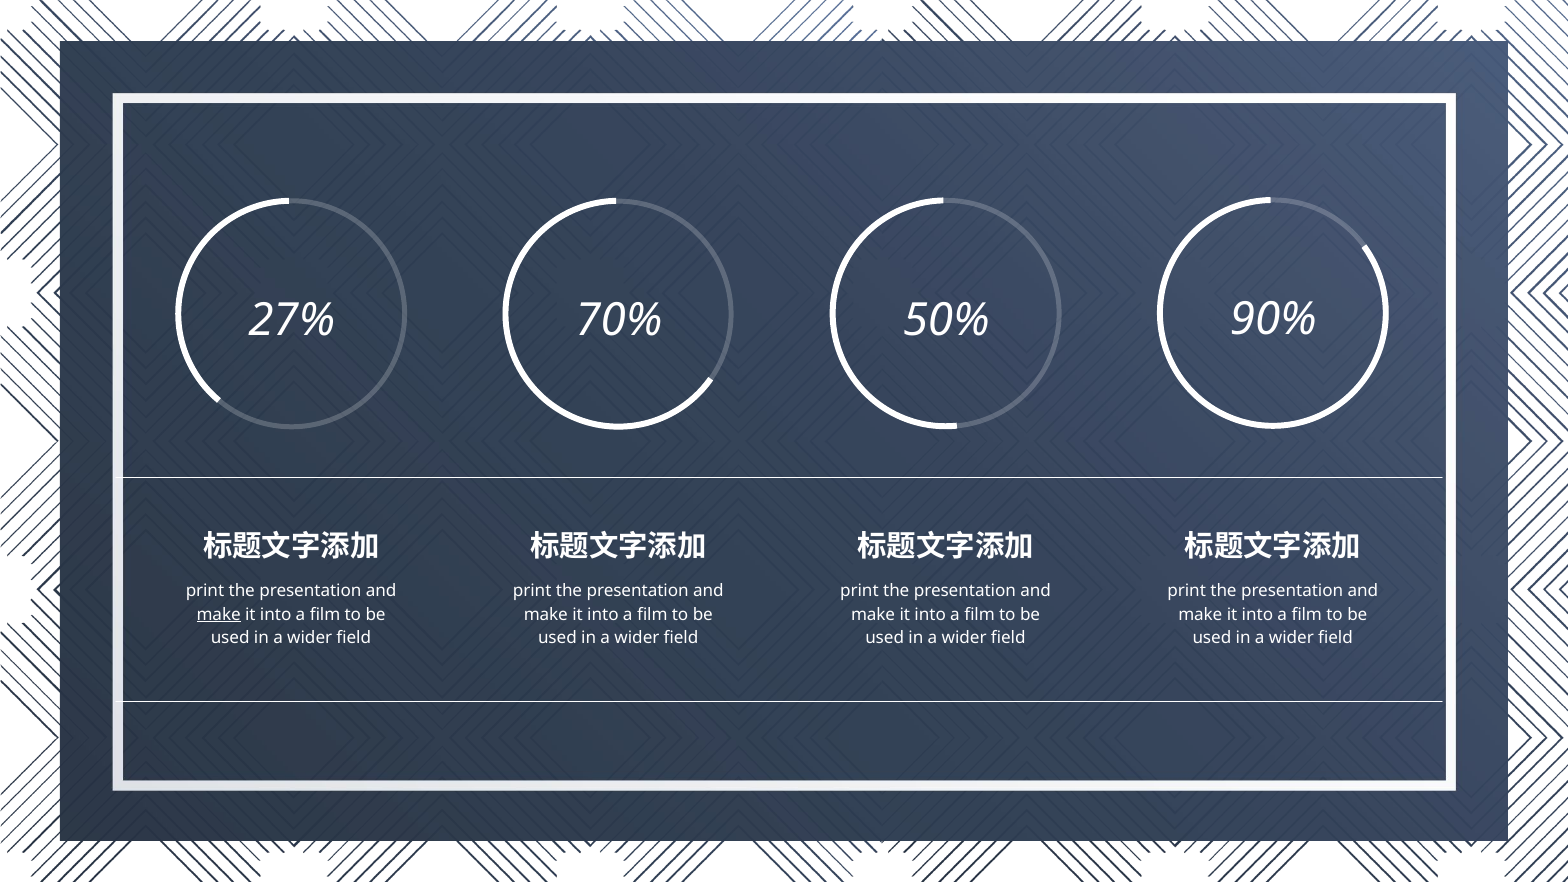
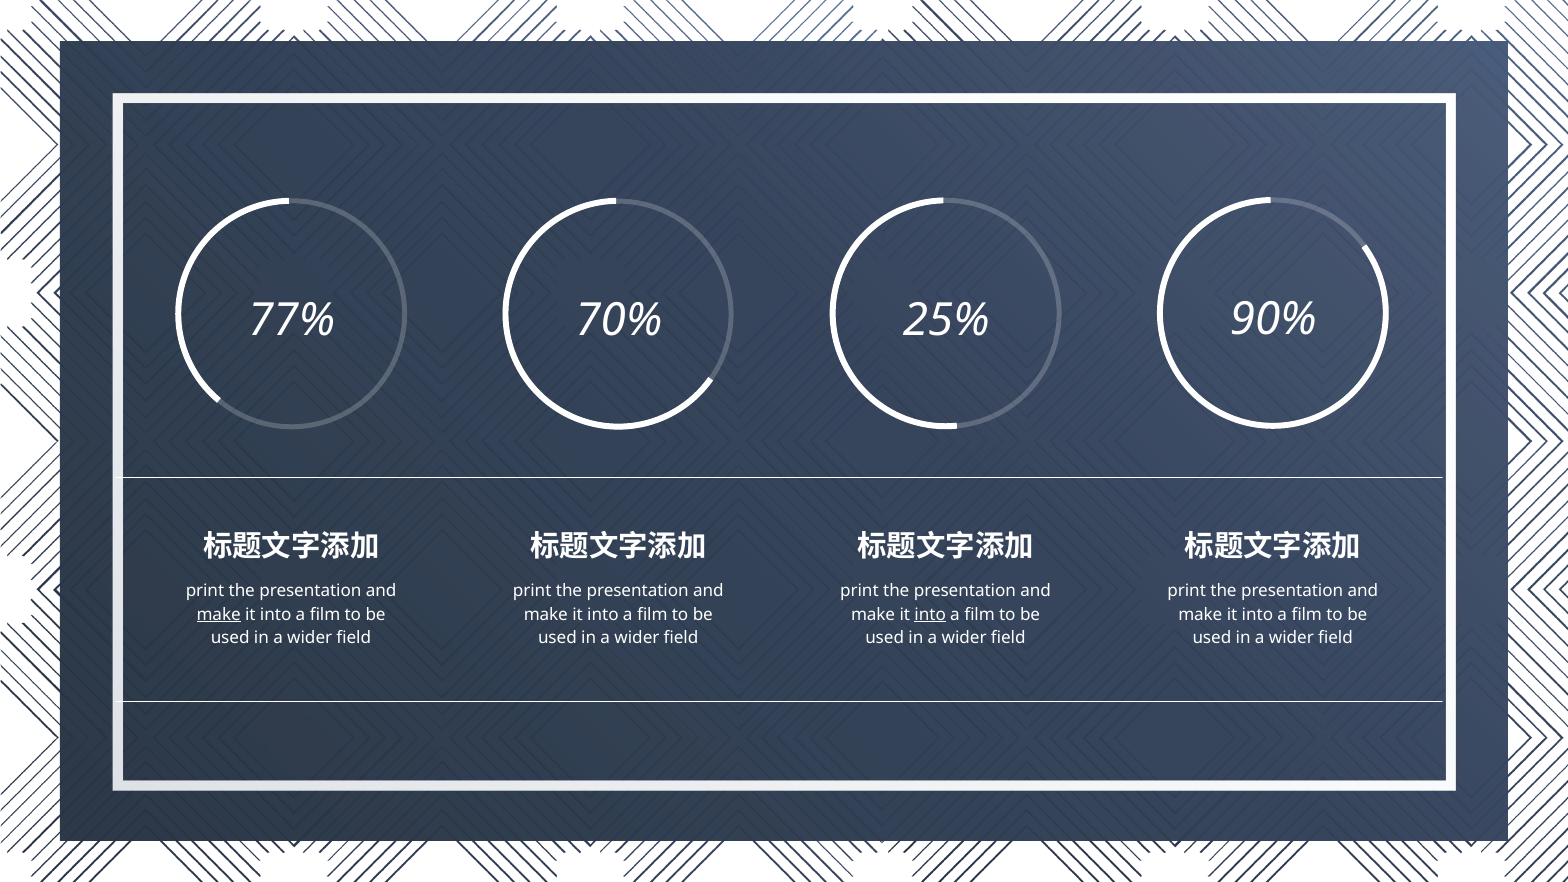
27%: 27% -> 77%
50%: 50% -> 25%
into at (930, 615) underline: none -> present
